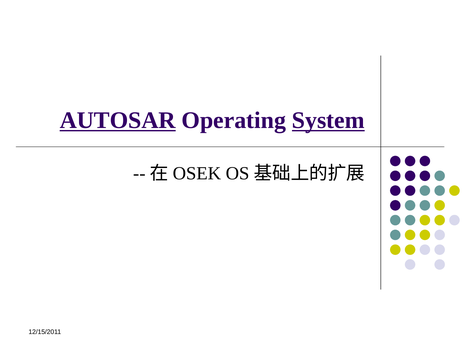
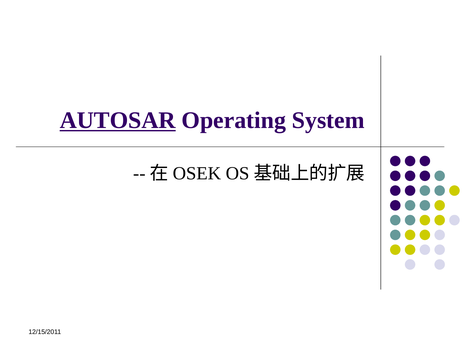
System underline: present -> none
